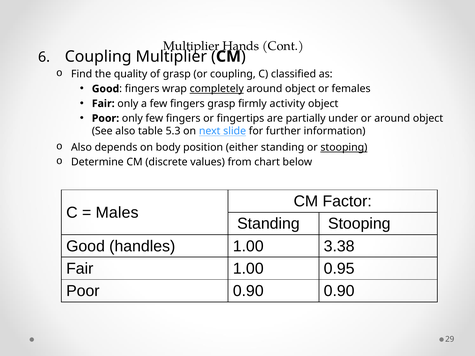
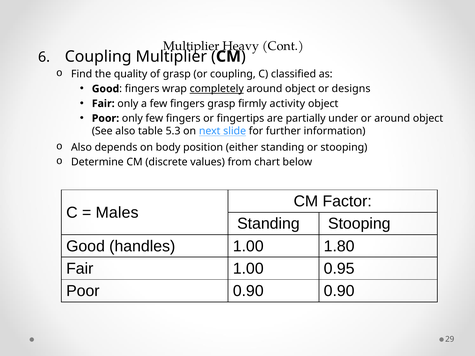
Hands: Hands -> Heavy
females: females -> designs
stooping at (344, 148) underline: present -> none
3.38: 3.38 -> 1.80
